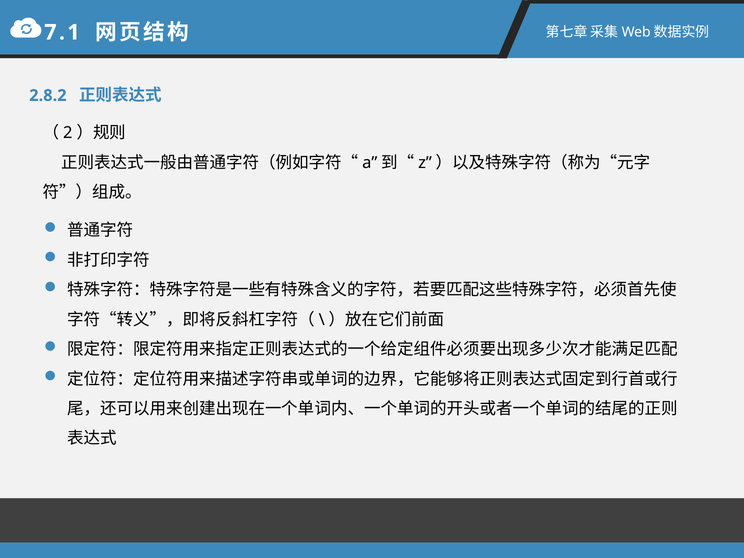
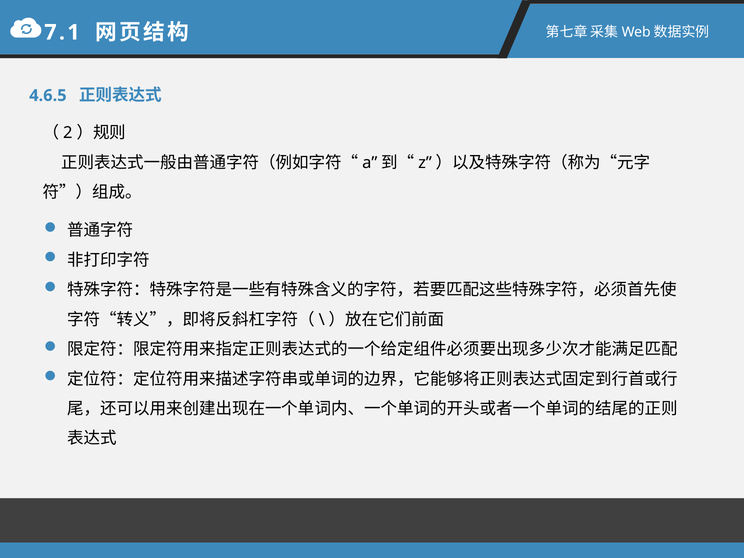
2.8.2: 2.8.2 -> 4.6.5
